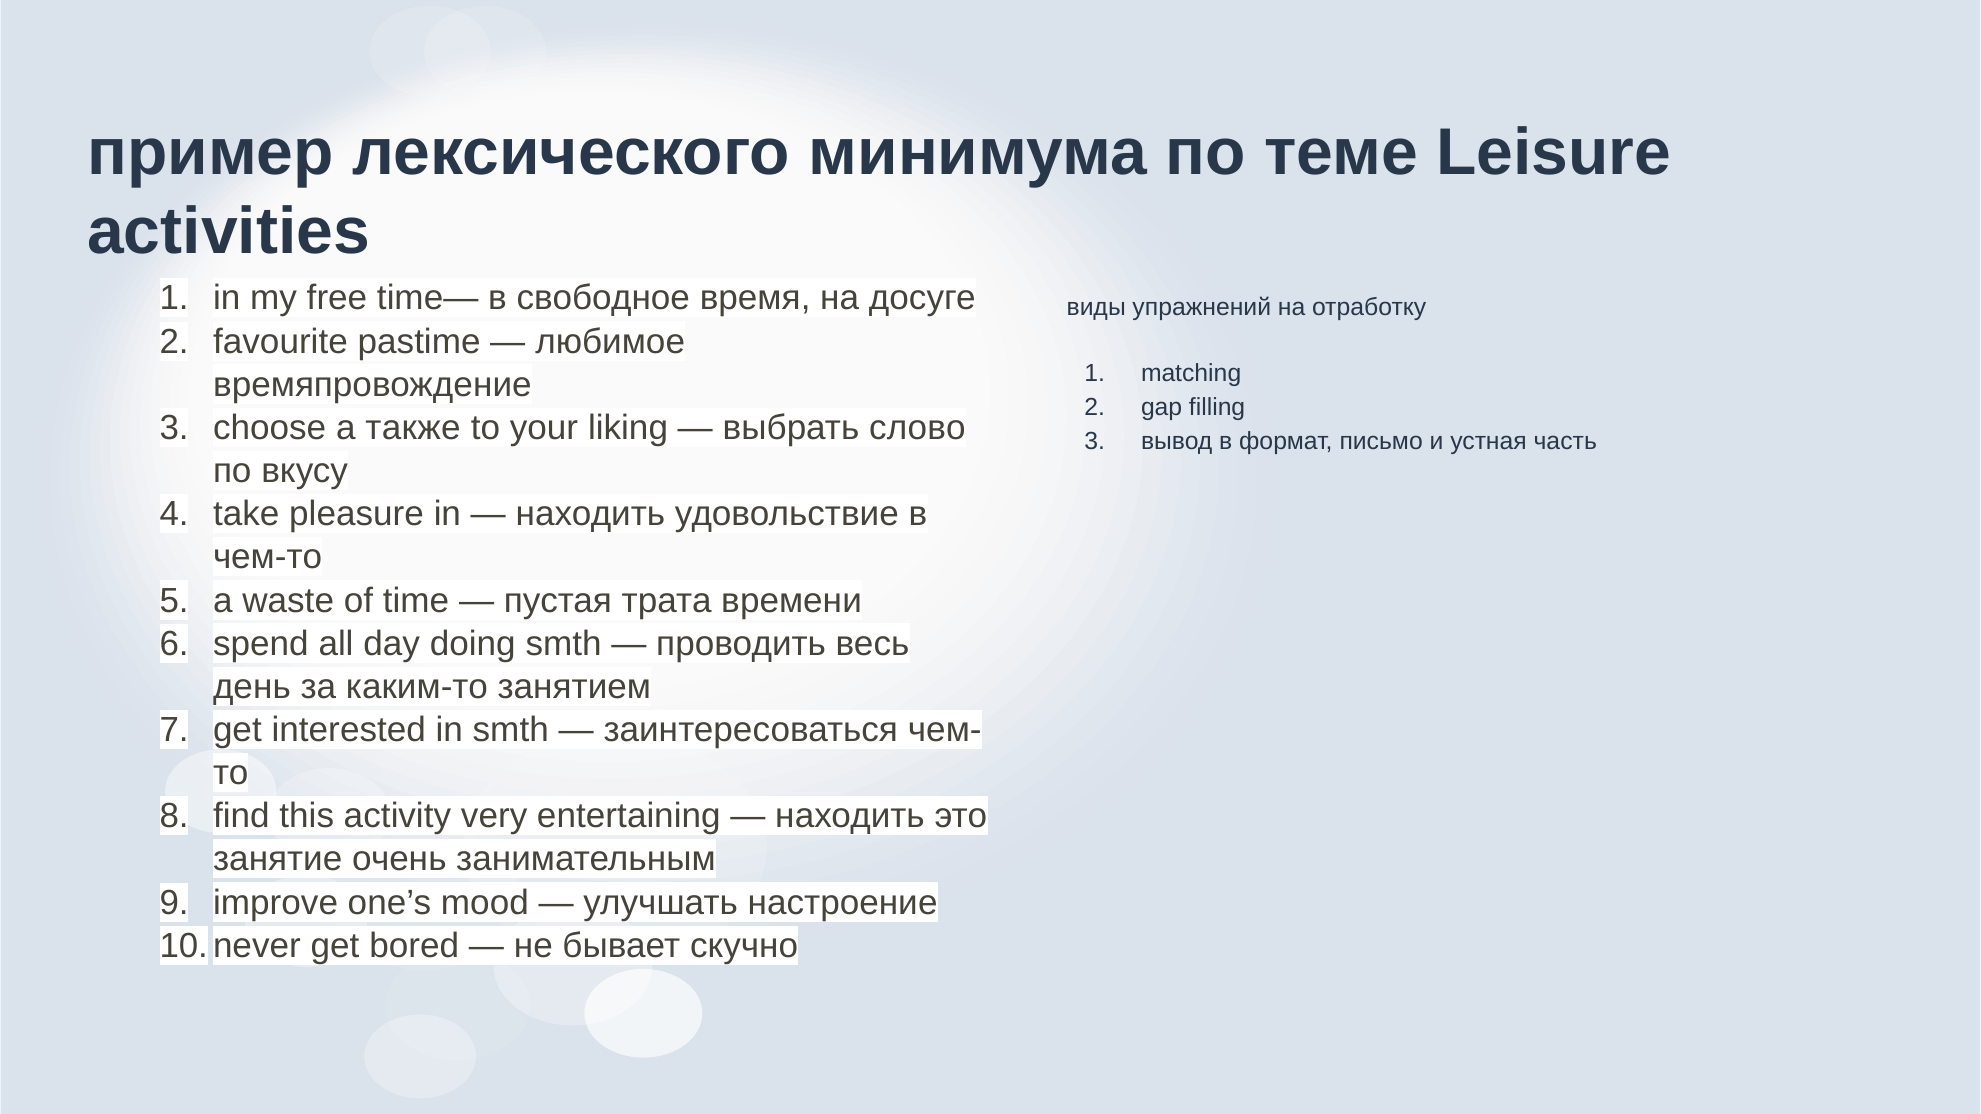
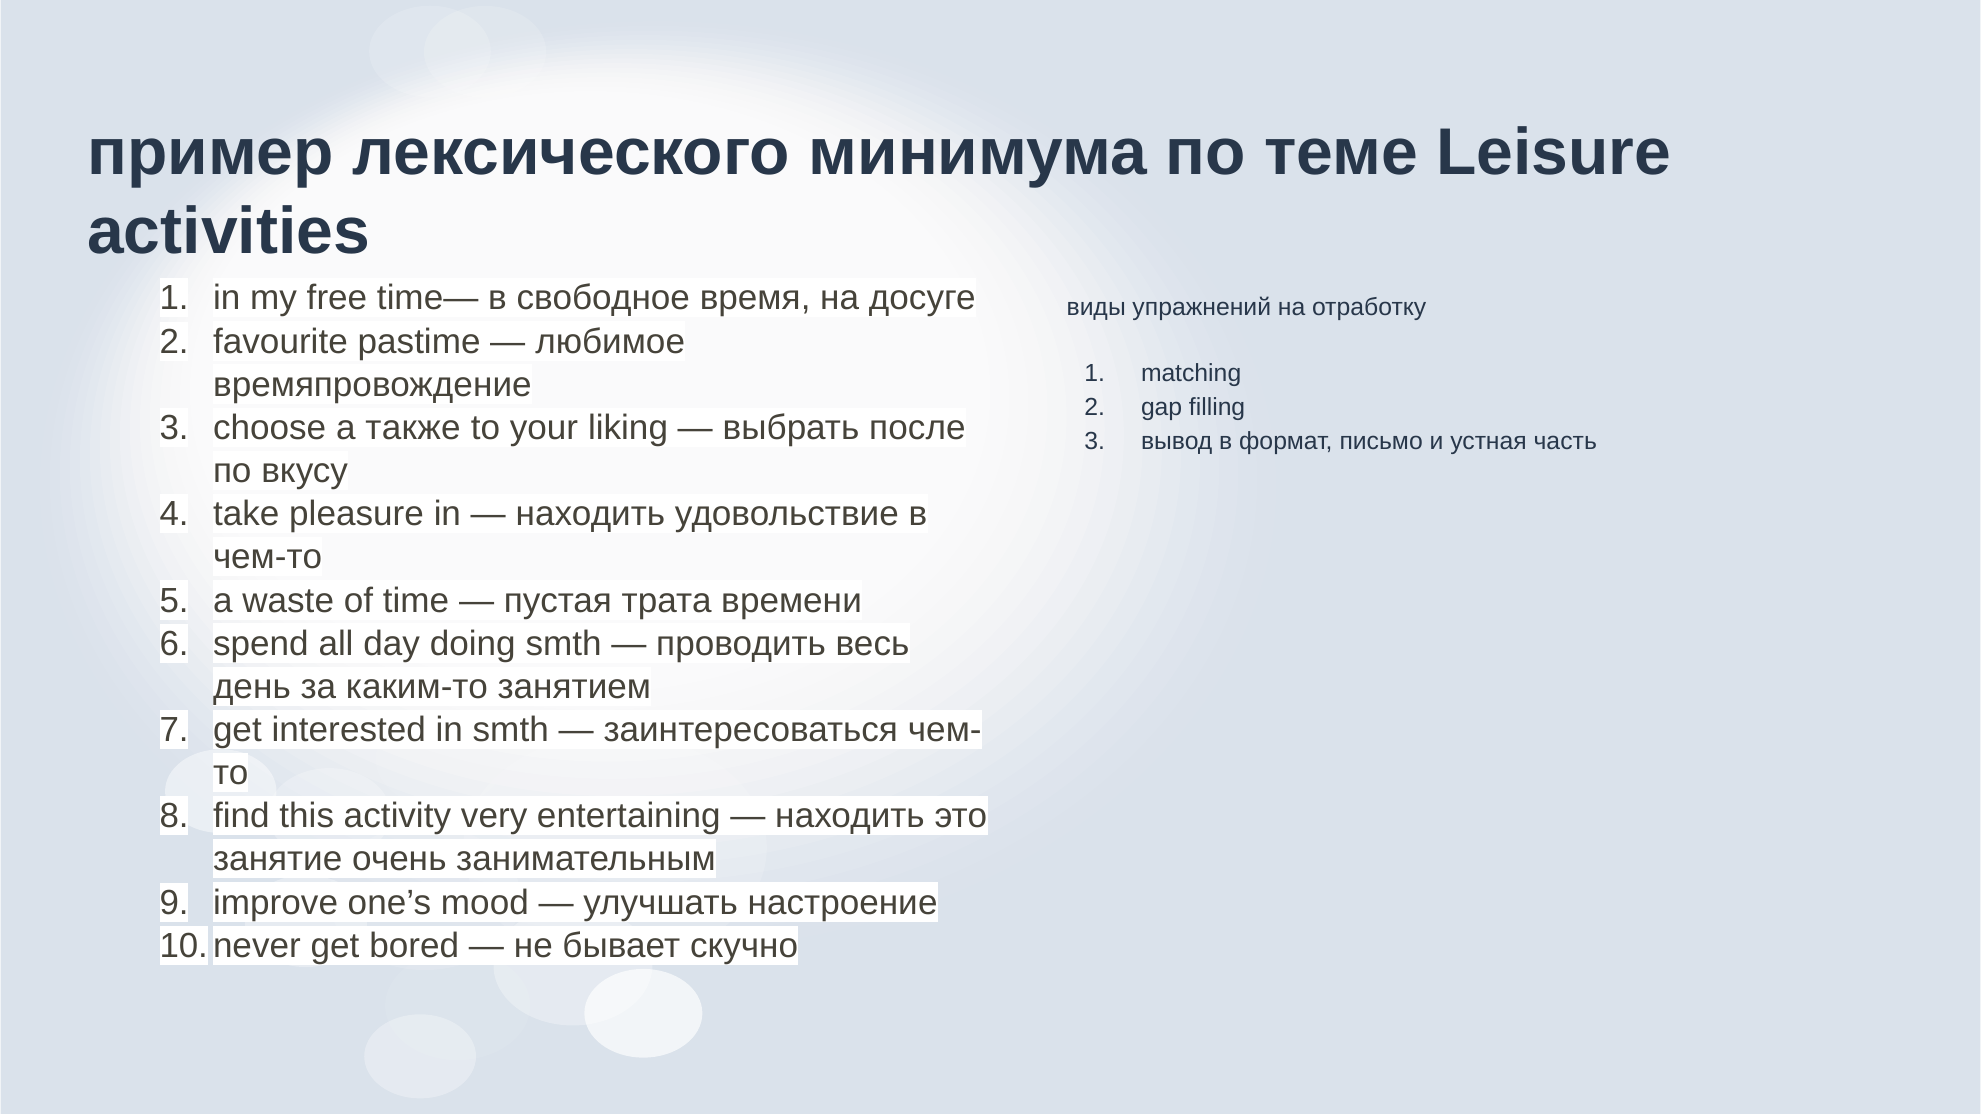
слово: слово -> после
